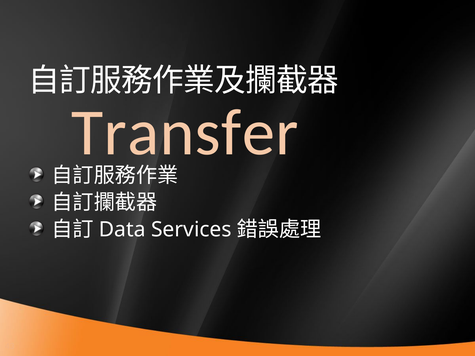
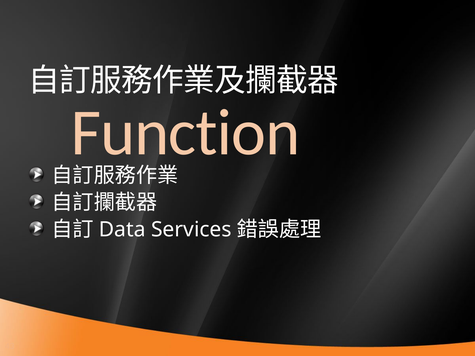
Transfer: Transfer -> Function
